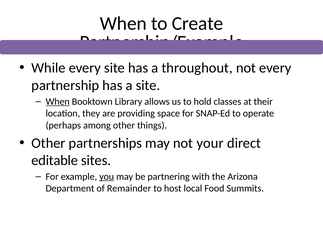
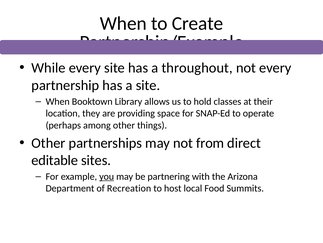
When at (58, 101) underline: present -> none
your: your -> from
Remainder: Remainder -> Recreation
